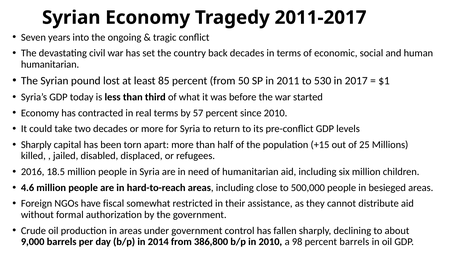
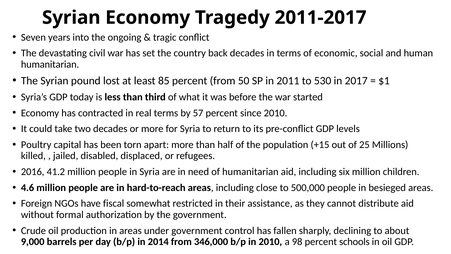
Sharply at (36, 145): Sharply -> Poultry
18.5: 18.5 -> 41.2
386,800: 386,800 -> 346,000
percent barrels: barrels -> schools
